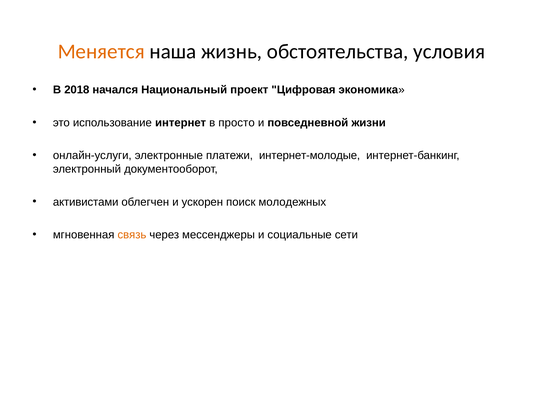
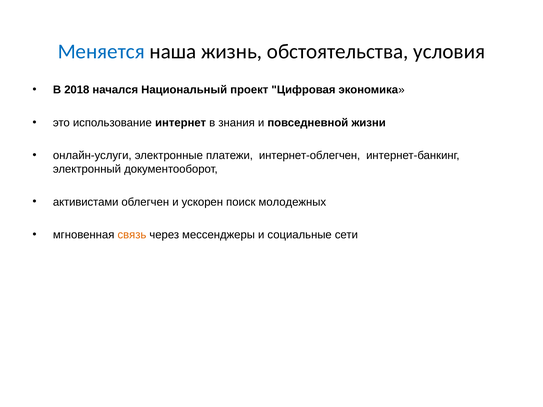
Меняется colour: orange -> blue
просто: просто -> знания
интернет-молодые: интернет-молодые -> интернет-облегчен
